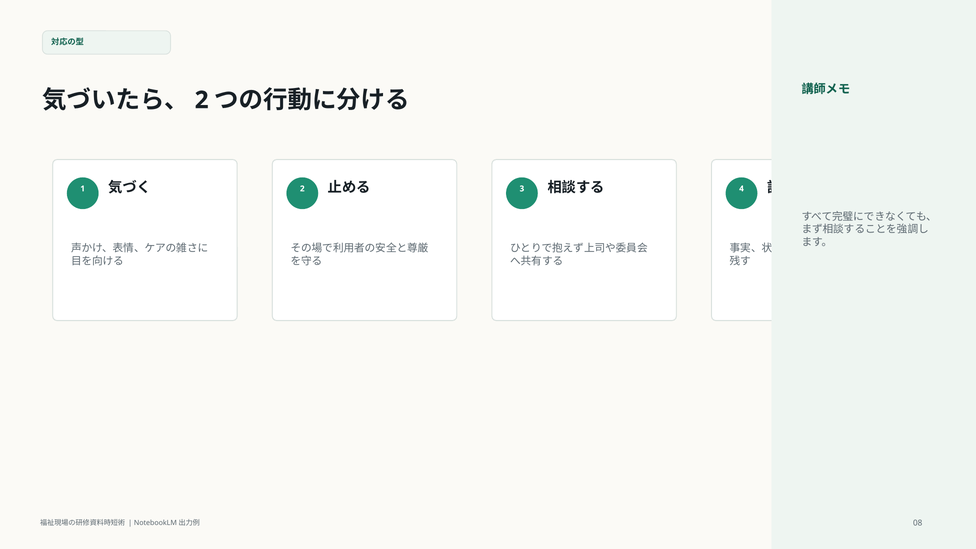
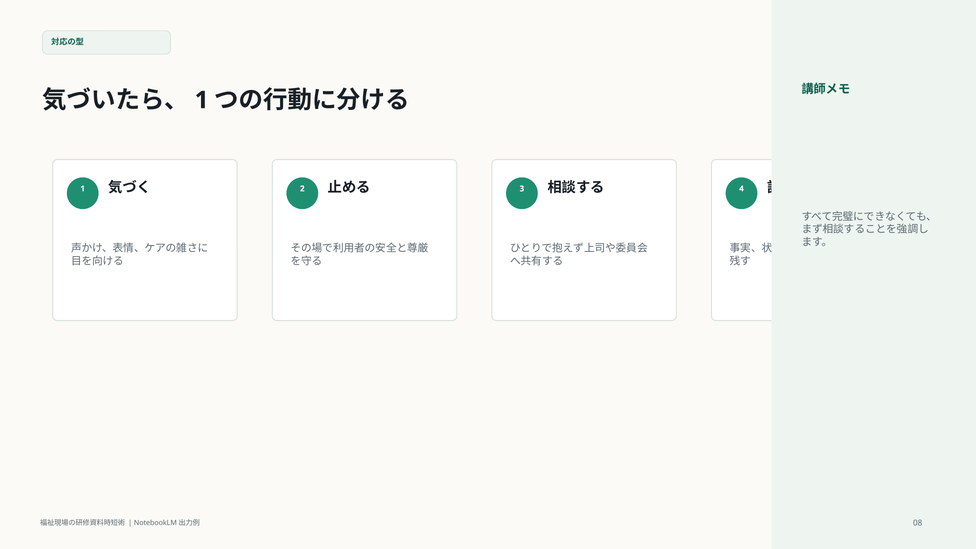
2 at (202, 100): 2 -> 1
